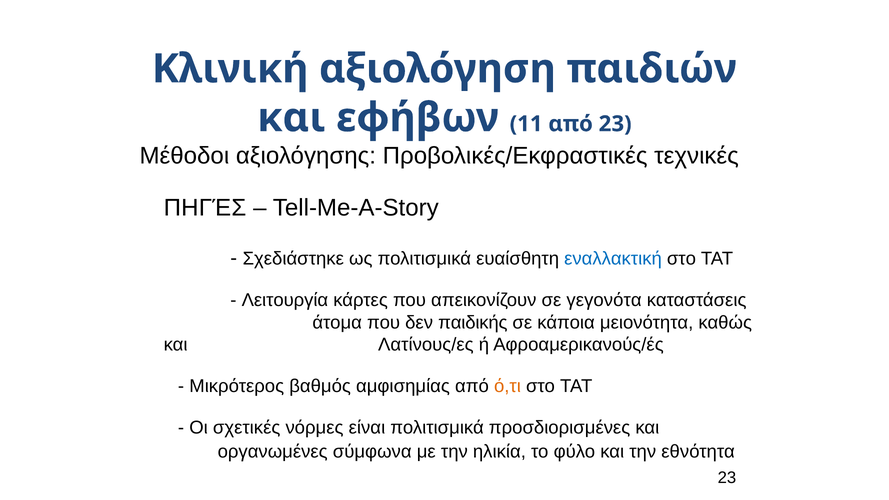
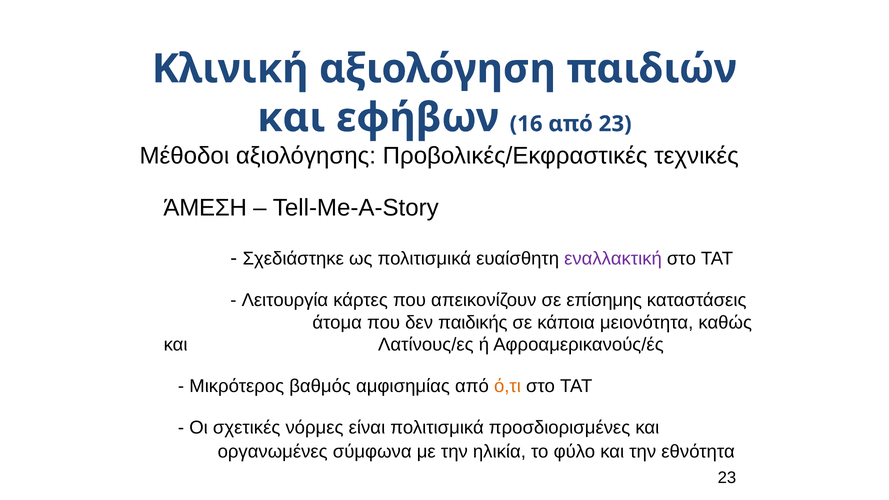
11: 11 -> 16
ΠΗΓΈΣ: ΠΗΓΈΣ -> ΆΜΕΣΗ
εναλλακτική colour: blue -> purple
γεγονότα: γεγονότα -> επίσημης
